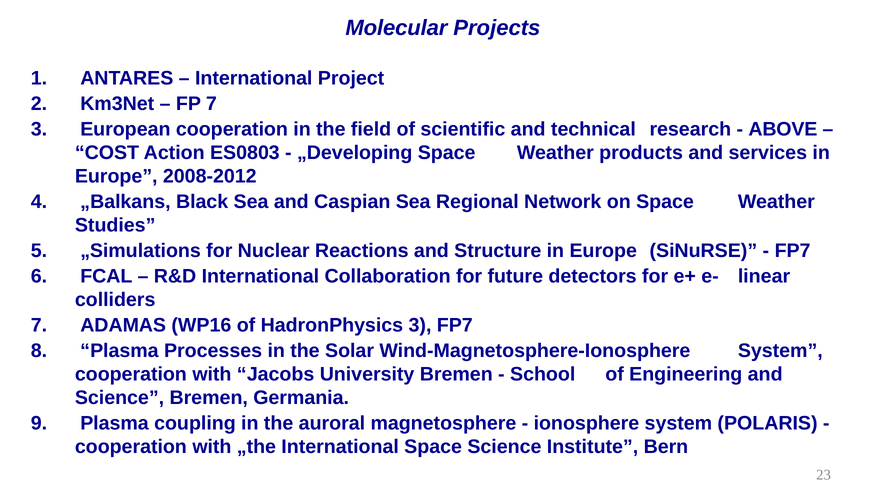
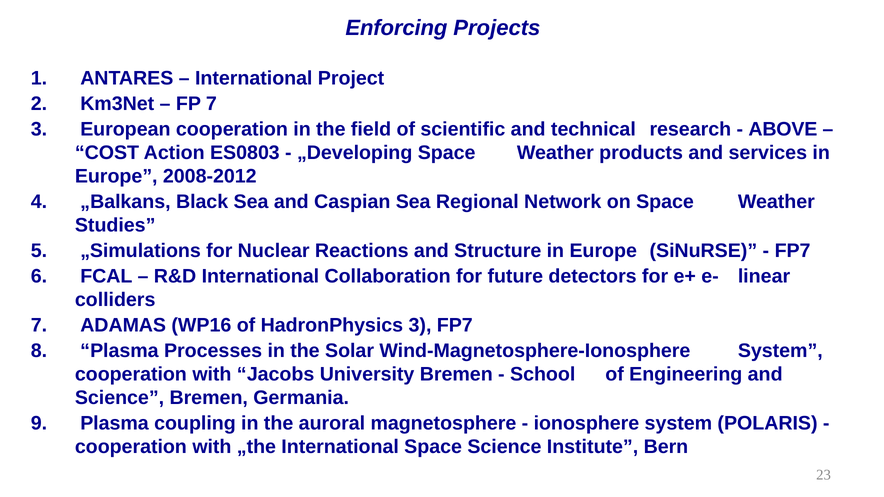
Molecular: Molecular -> Enforcing
